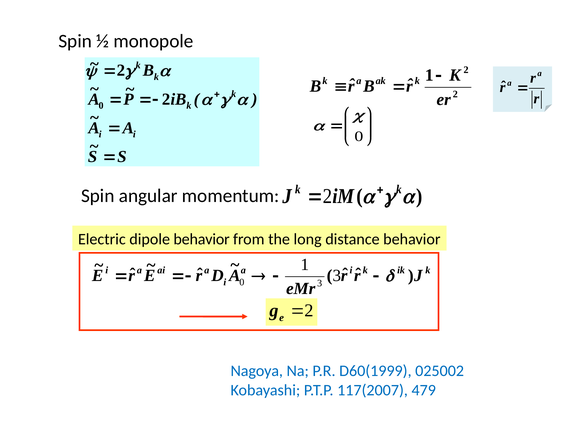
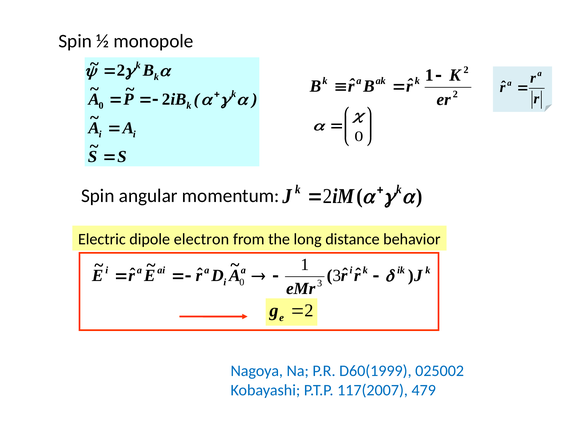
dipole behavior: behavior -> electron
